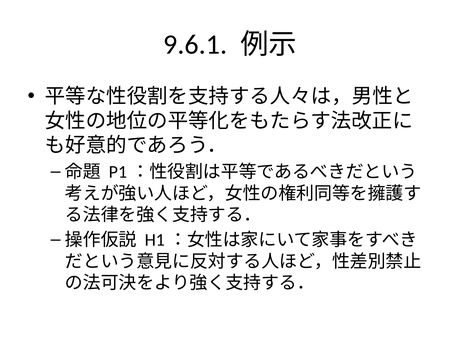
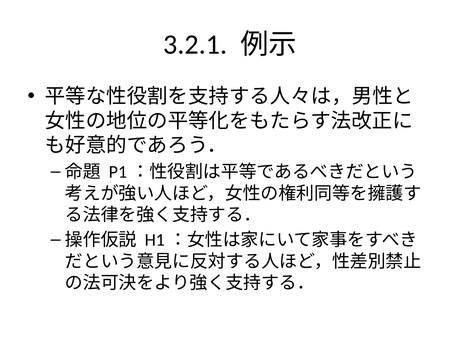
9.6.1: 9.6.1 -> 3.2.1
